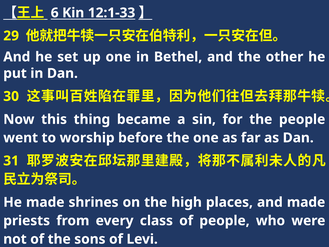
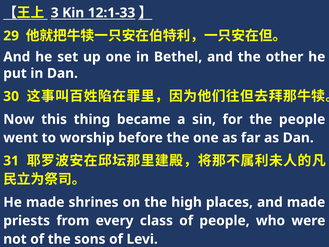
6: 6 -> 3
